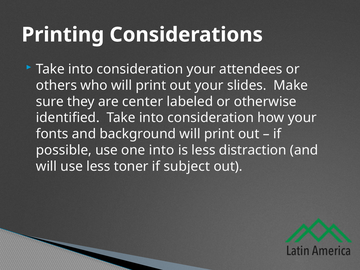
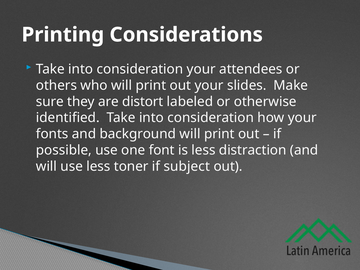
center: center -> distort
one into: into -> font
